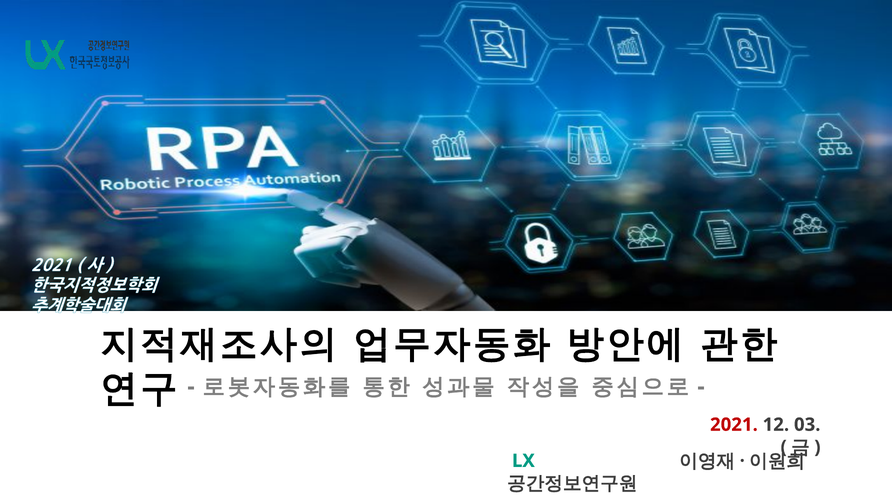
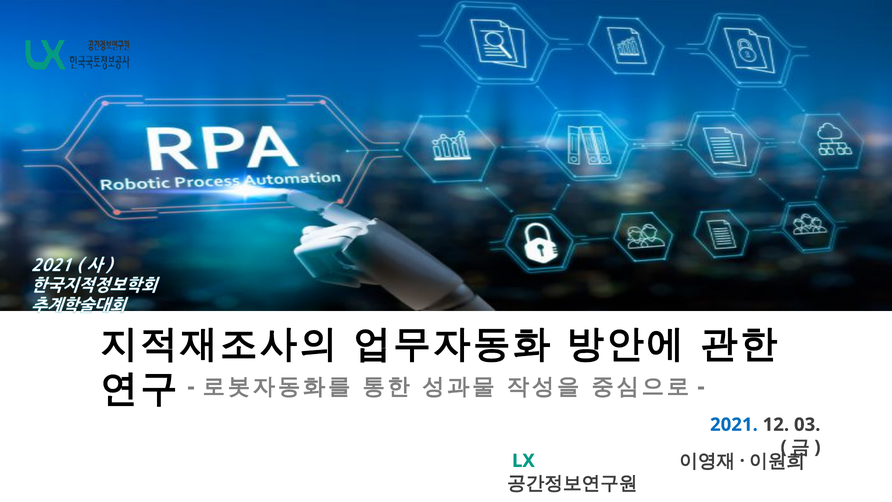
2021 at (734, 424) colour: red -> blue
